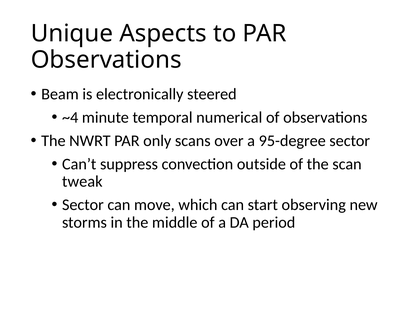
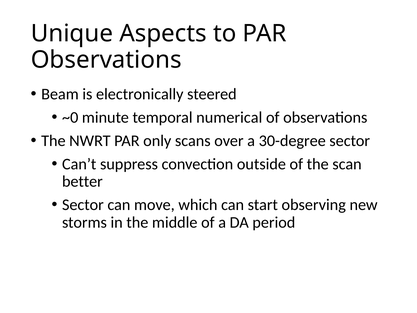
~4: ~4 -> ~0
95-degree: 95-degree -> 30-degree
tweak: tweak -> better
